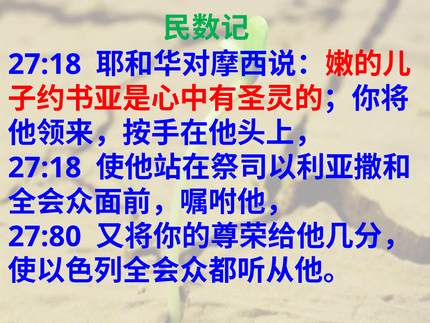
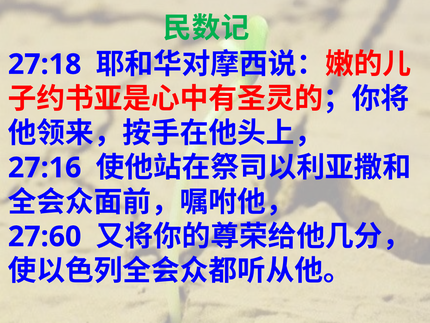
27:18 at (45, 168): 27:18 -> 27:16
27:80: 27:80 -> 27:60
